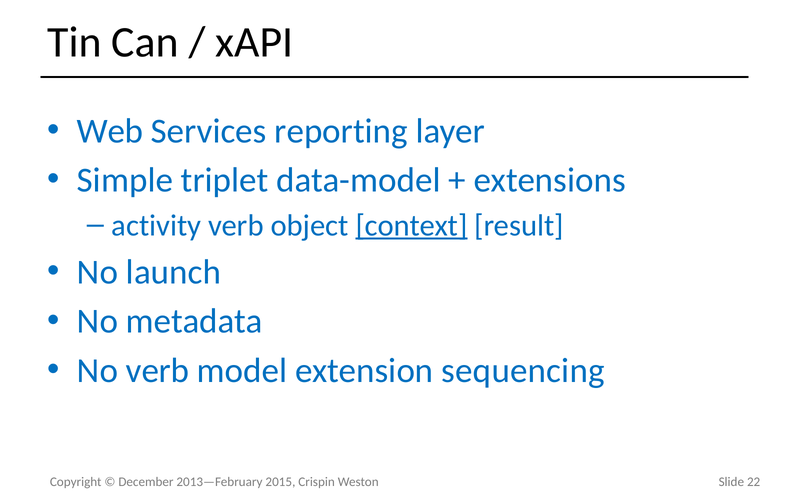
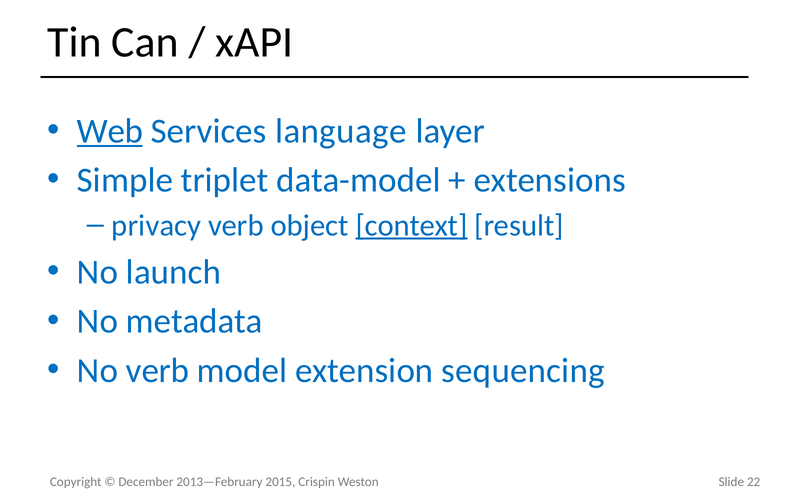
Web underline: none -> present
reporting: reporting -> language
activity: activity -> privacy
